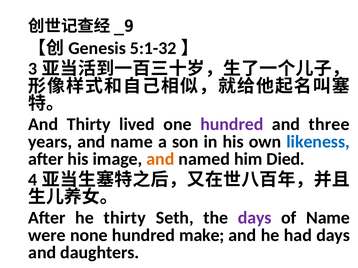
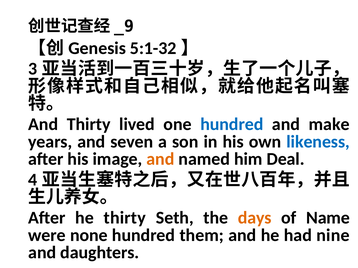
hundred at (232, 124) colour: purple -> blue
three: three -> make
and name: name -> seven
Died: Died -> Deal
days at (255, 218) colour: purple -> orange
make: make -> them
had days: days -> nine
